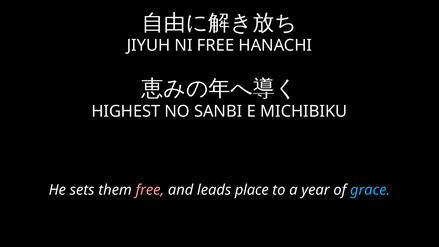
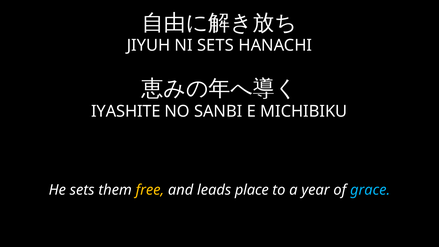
NI FREE: FREE -> SETS
HIGHEST: HIGHEST -> IYASHITE
free at (150, 190) colour: pink -> yellow
